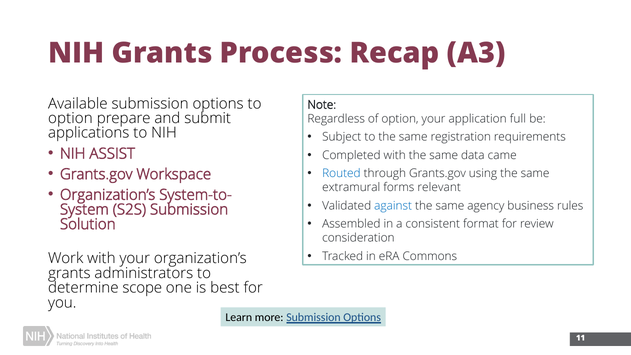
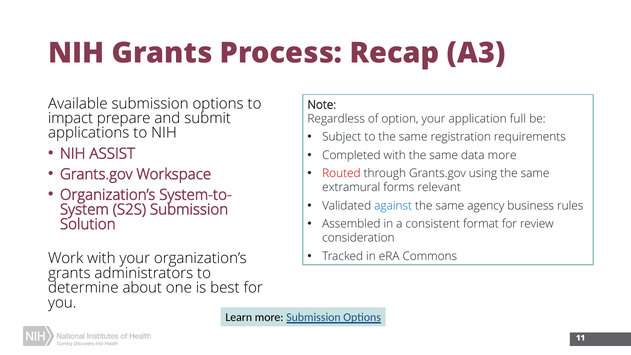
option at (70, 118): option -> impact
data came: came -> more
Routed colour: blue -> red
scope: scope -> about
